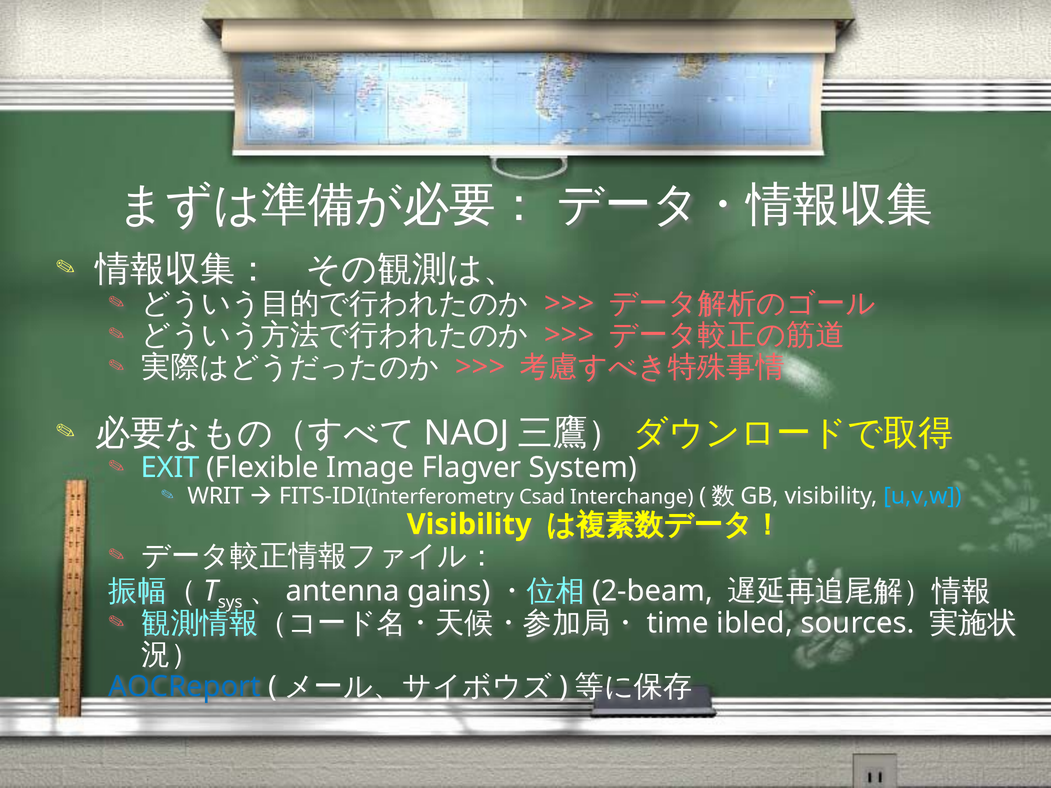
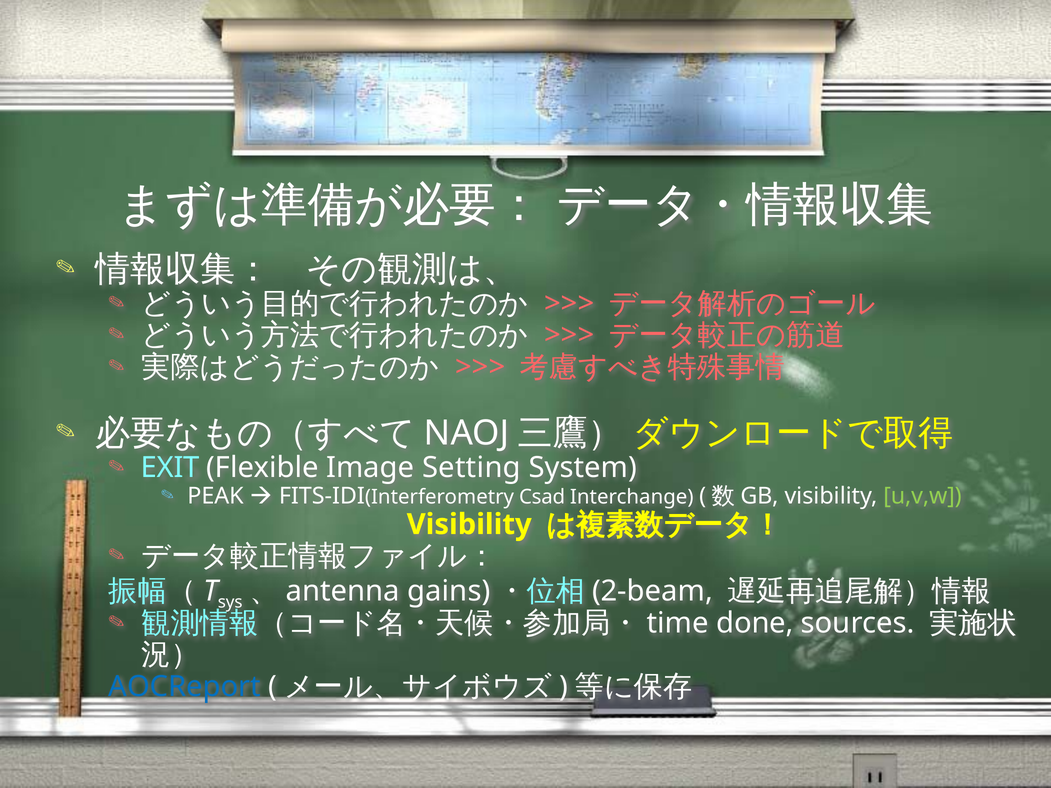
Flagver: Flagver -> Setting
WRIT: WRIT -> PEAK
u,v,w colour: light blue -> light green
ibled: ibled -> done
